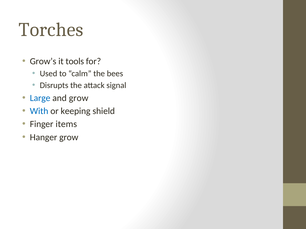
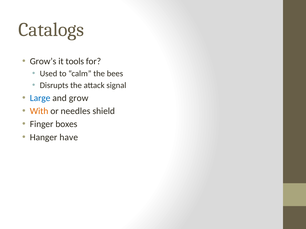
Torches: Torches -> Catalogs
With colour: blue -> orange
keeping: keeping -> needles
items: items -> boxes
Hanger grow: grow -> have
